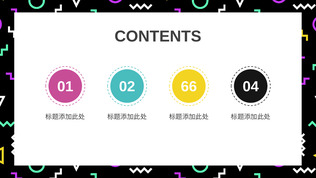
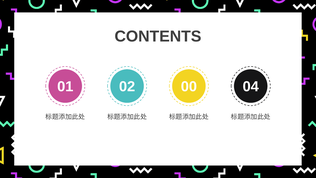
66: 66 -> 00
